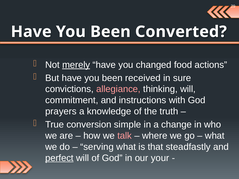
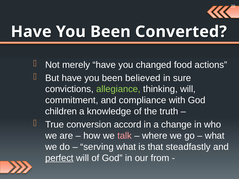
merely underline: present -> none
received: received -> believed
allegiance colour: pink -> light green
instructions: instructions -> compliance
prayers: prayers -> children
simple: simple -> accord
your: your -> from
